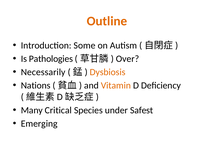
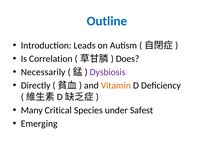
Outline colour: orange -> blue
Some: Some -> Leads
Pathologies: Pathologies -> Correlation
Over: Over -> Does
Dysbiosis colour: orange -> purple
Nations: Nations -> Directly
